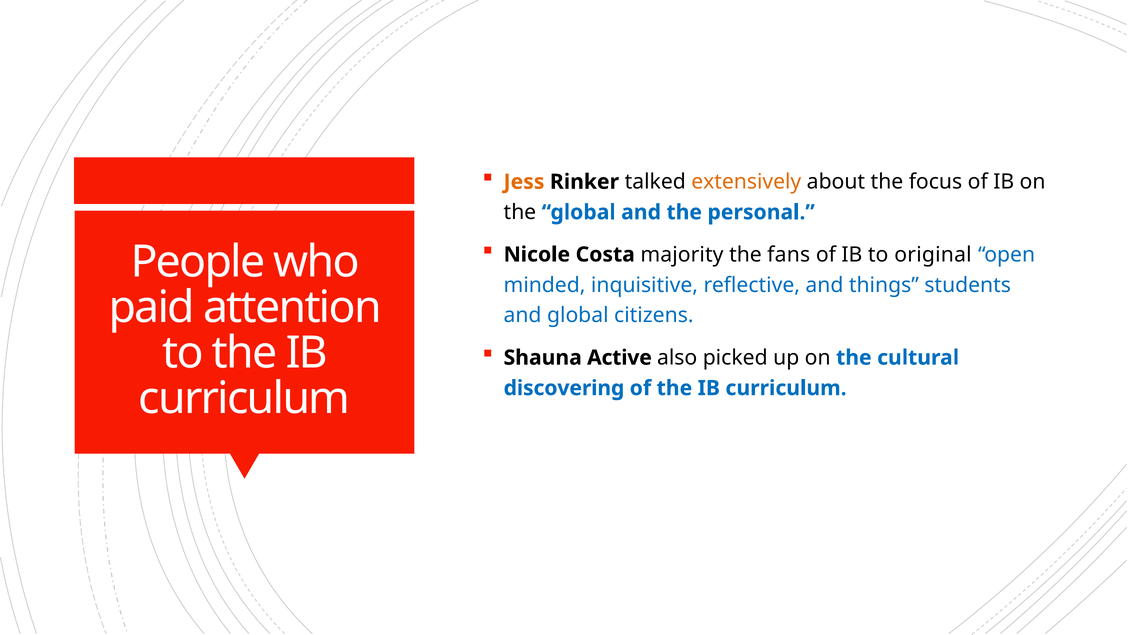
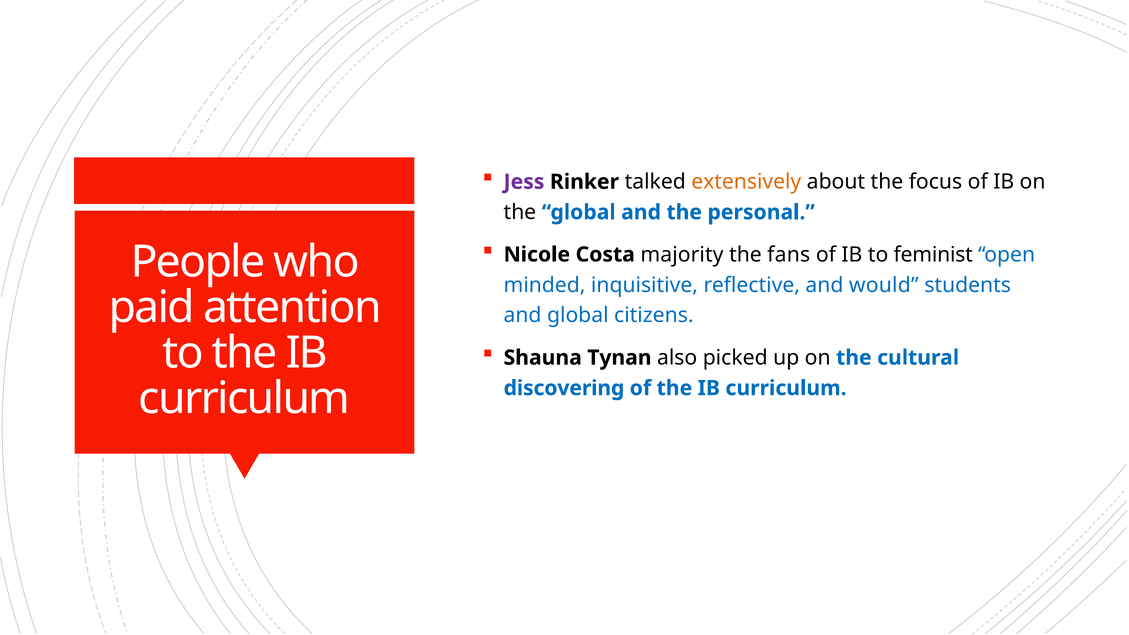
Jess colour: orange -> purple
original: original -> feminist
things: things -> would
Active: Active -> Tynan
